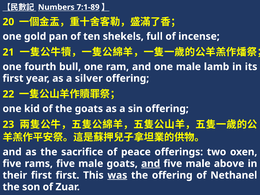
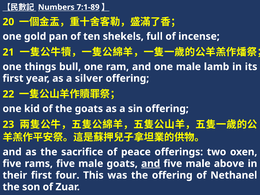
fourth: fourth -> things
first first: first -> four
was underline: present -> none
